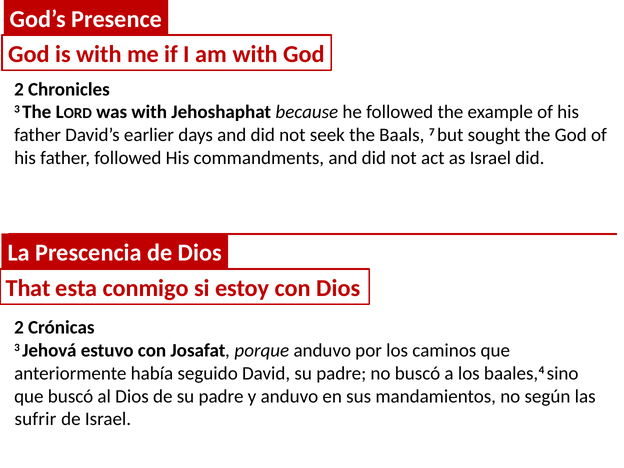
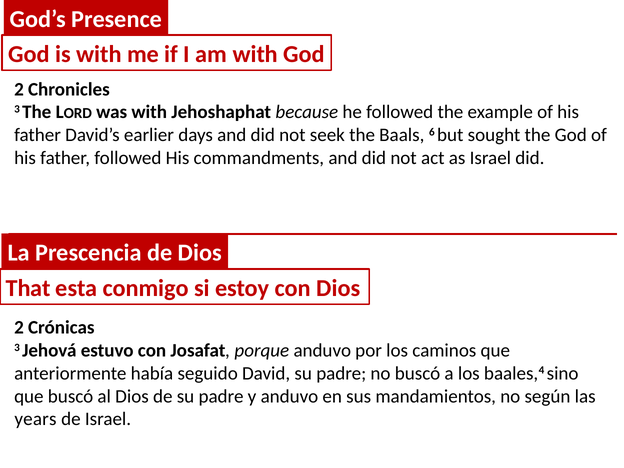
7: 7 -> 6
sufrir: sufrir -> years
